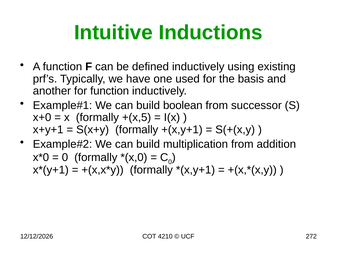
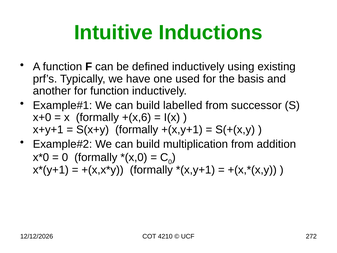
boolean: boolean -> labelled
+(x,5: +(x,5 -> +(x,6
